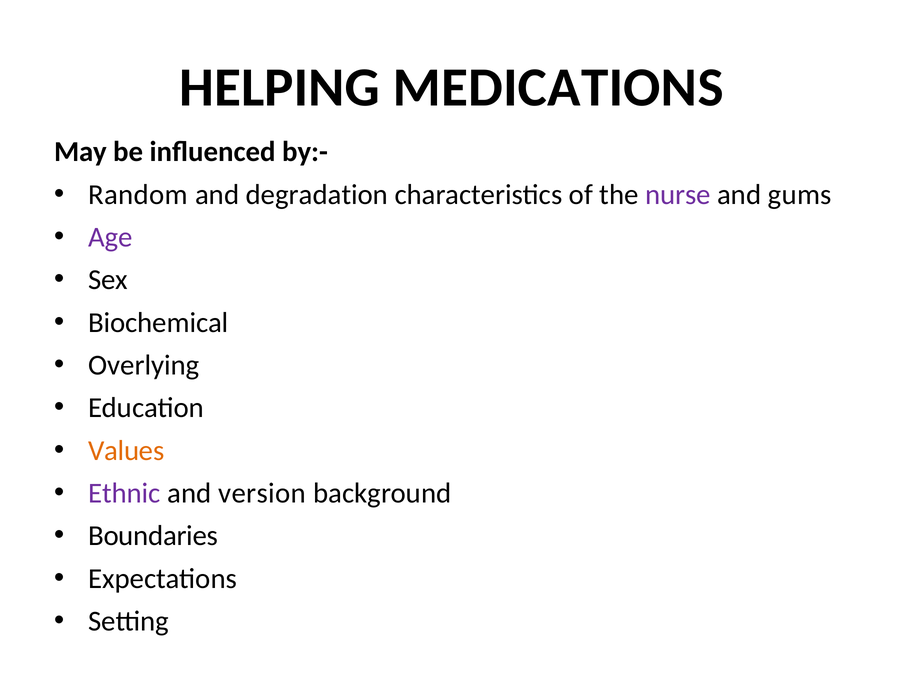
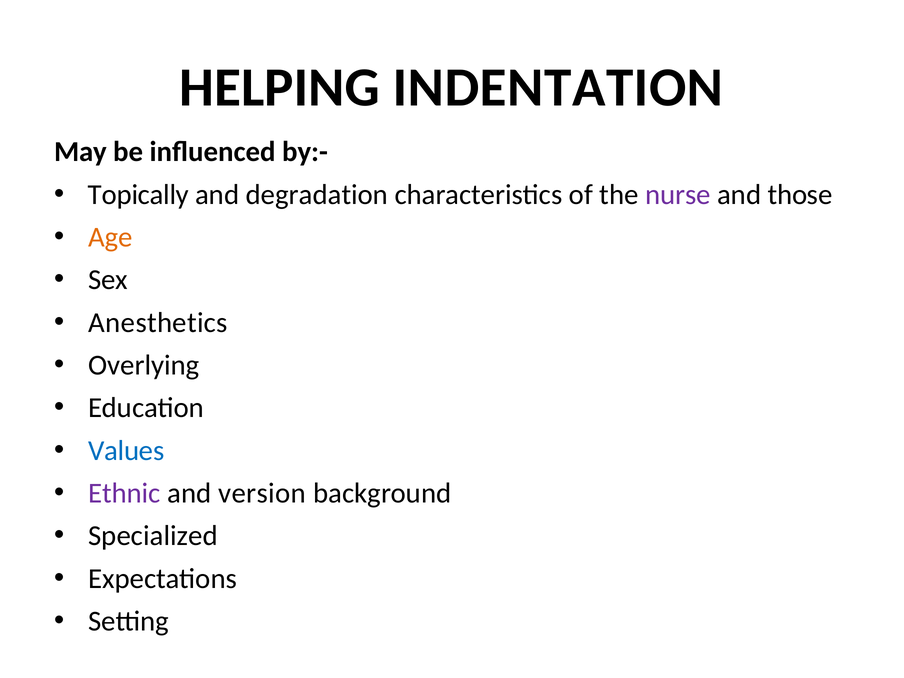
MEDICATIONS: MEDICATIONS -> INDENTATION
Random: Random -> Topically
gums: gums -> those
Age colour: purple -> orange
Biochemical: Biochemical -> Anesthetics
Values colour: orange -> blue
Boundaries: Boundaries -> Specialized
